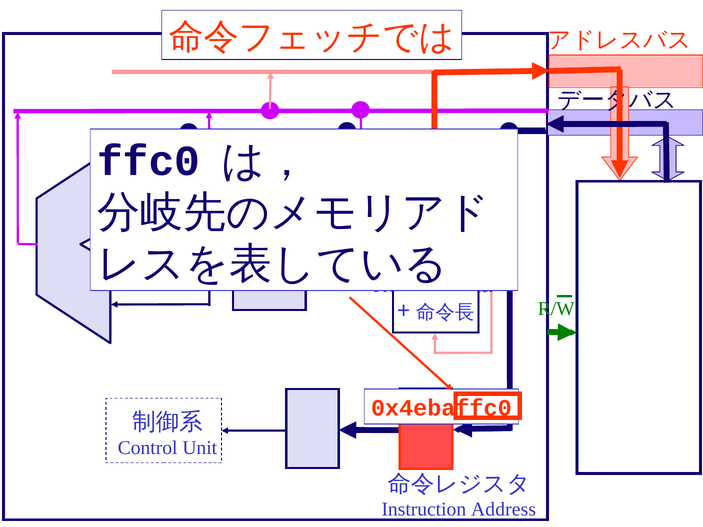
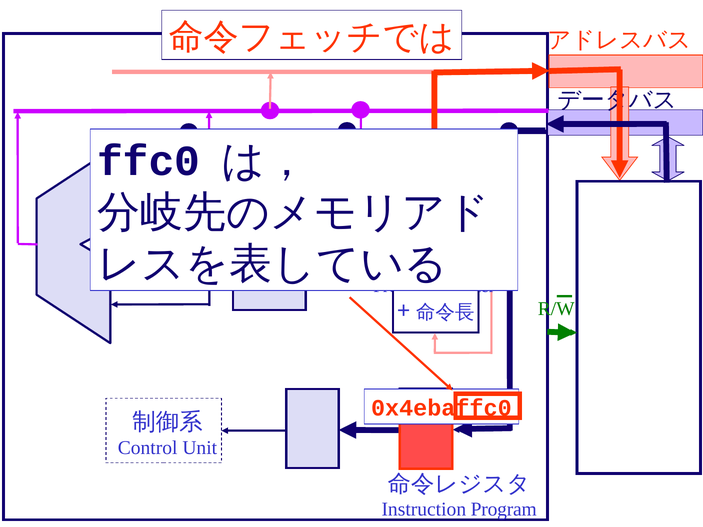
Instruction Address: Address -> Program
